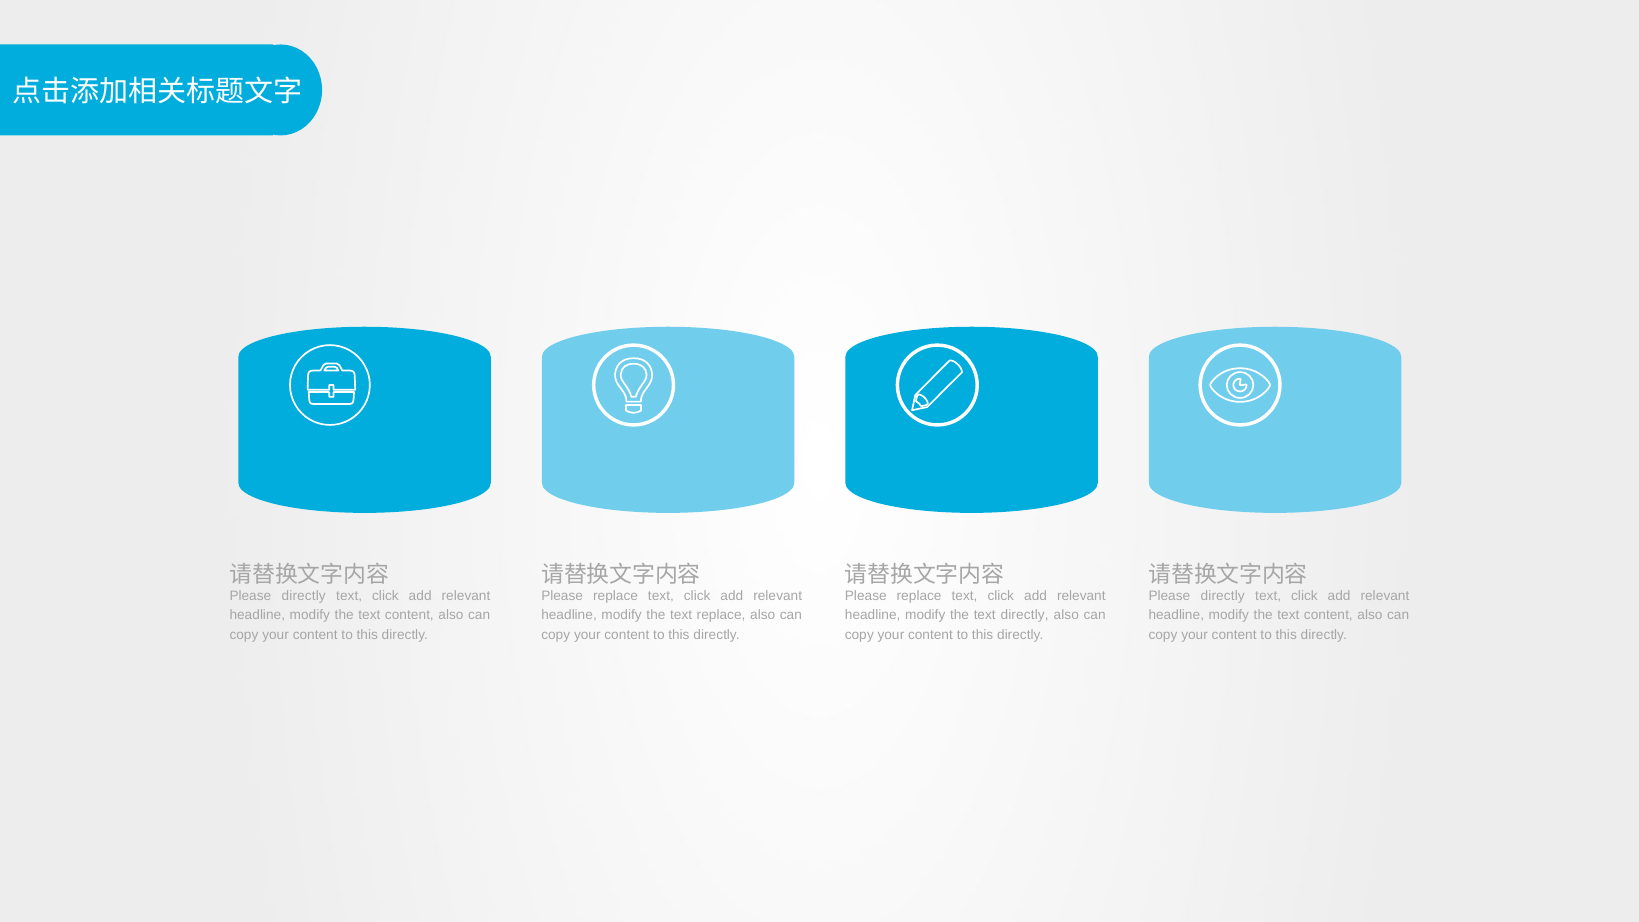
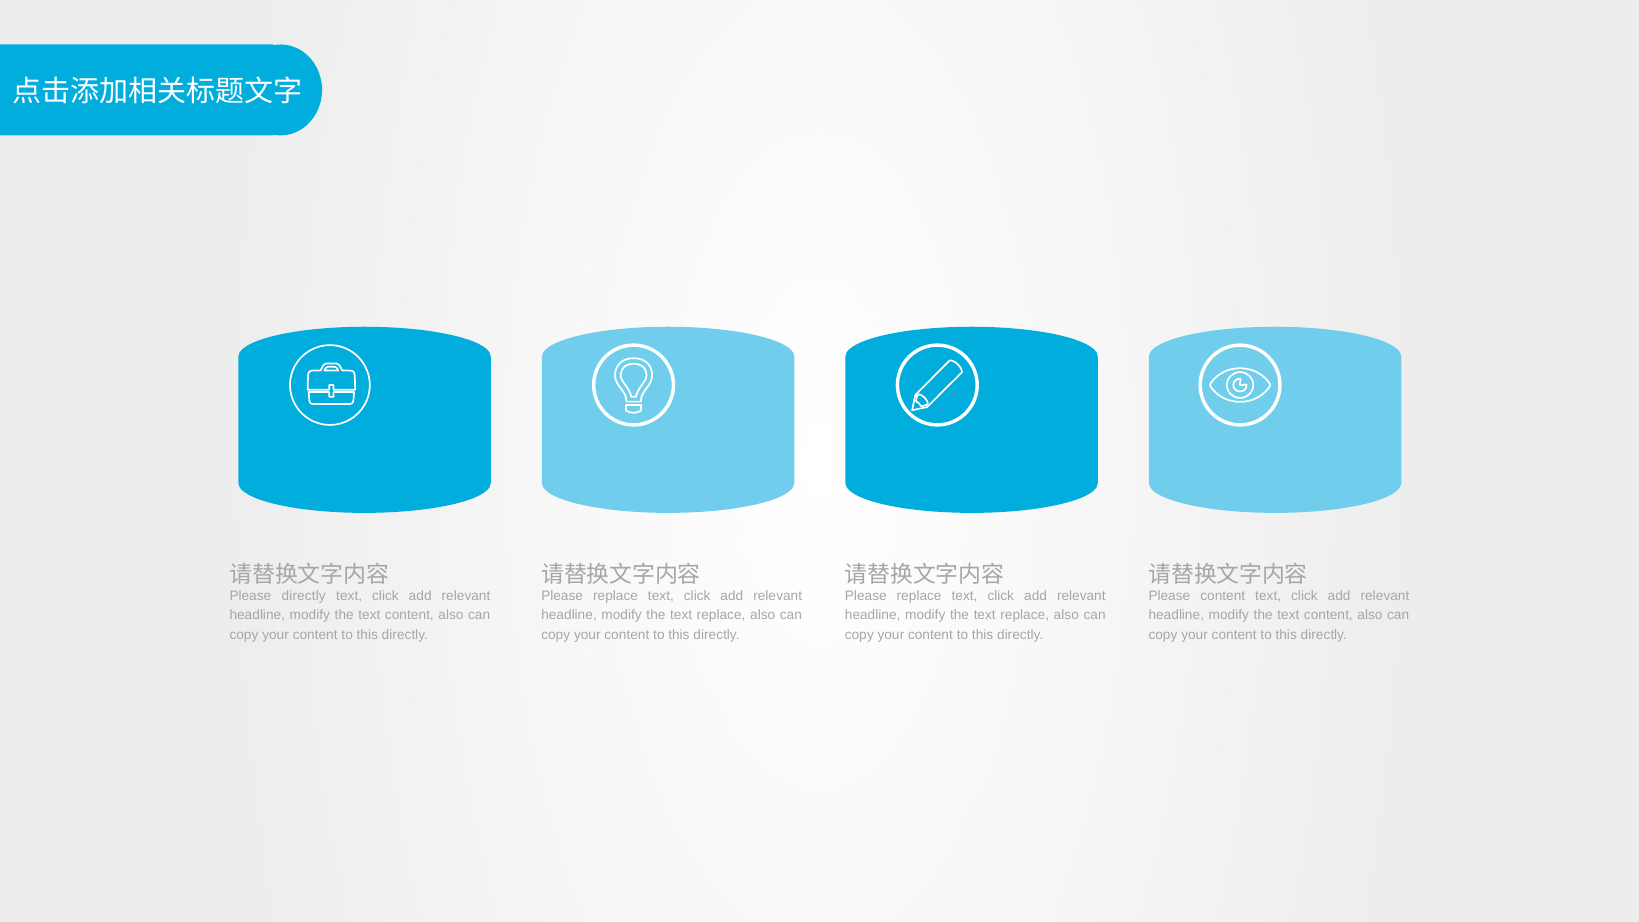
directly at (1223, 596): directly -> content
directly at (1025, 615): directly -> replace
